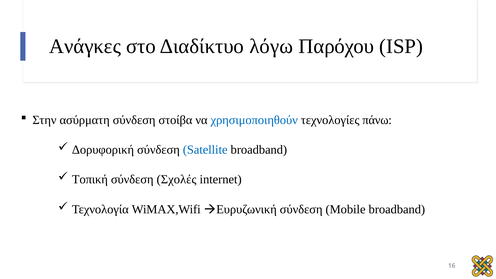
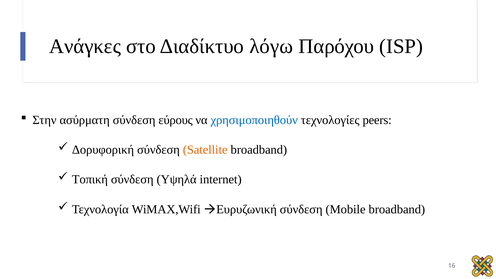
στοίβα: στοίβα -> εύρους
πάνω: πάνω -> peers
Satellite colour: blue -> orange
Σχολές: Σχολές -> Υψηλά
